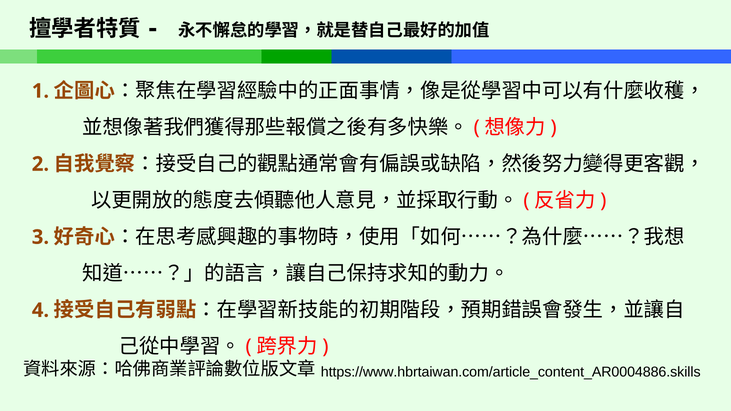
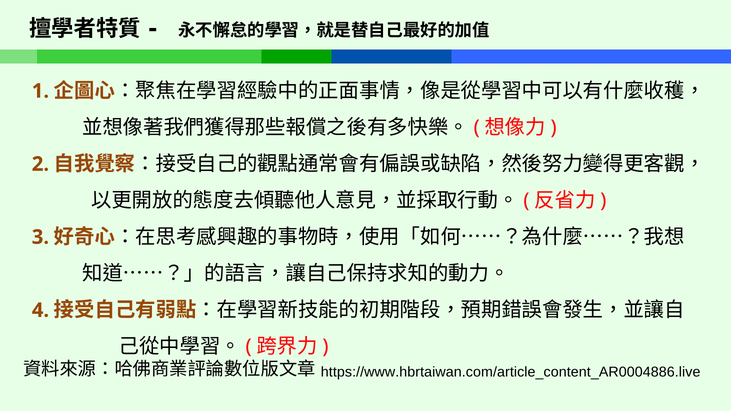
https://www.hbrtaiwan.com/article_content_AR0004886.skills: https://www.hbrtaiwan.com/article_content_AR0004886.skills -> https://www.hbrtaiwan.com/article_content_AR0004886.live
